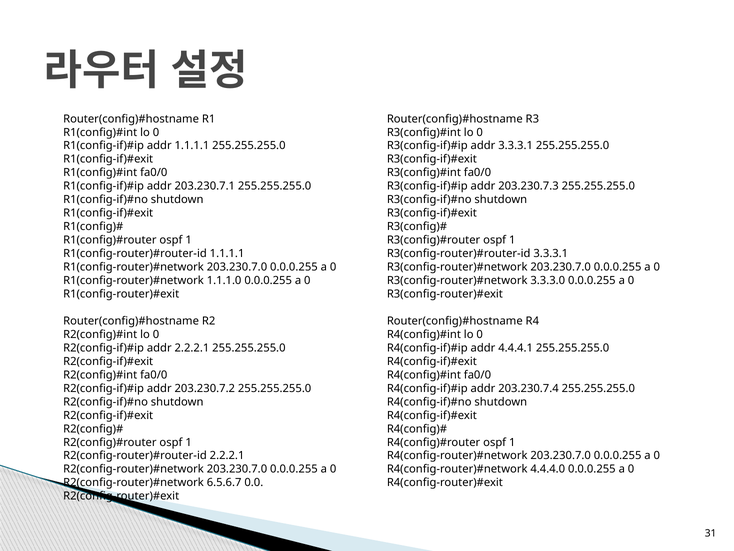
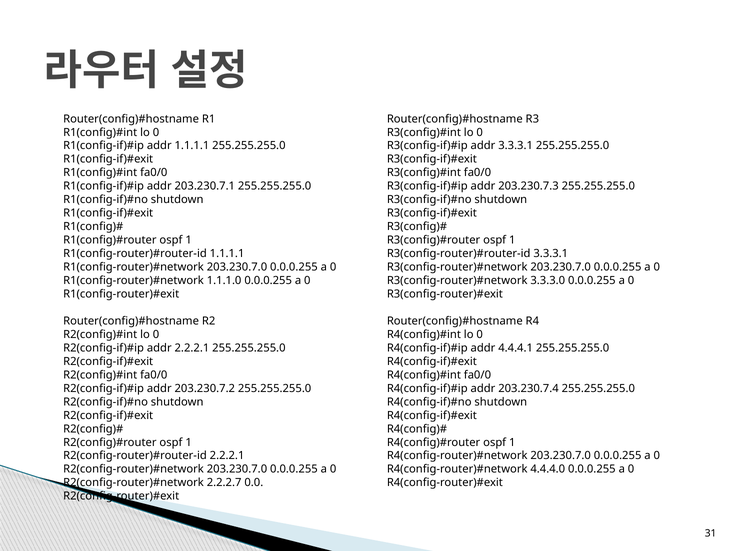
6.5.6.7: 6.5.6.7 -> 2.2.2.7
